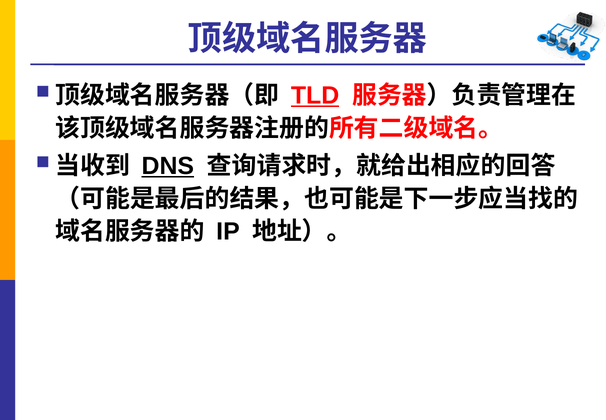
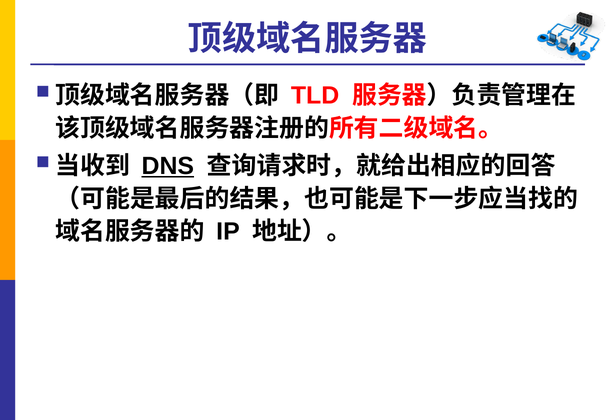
TLD underline: present -> none
